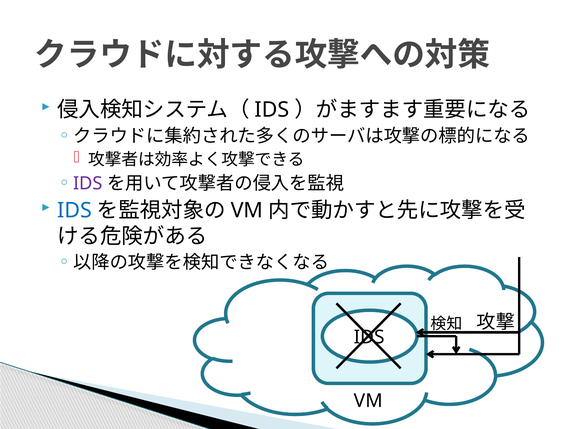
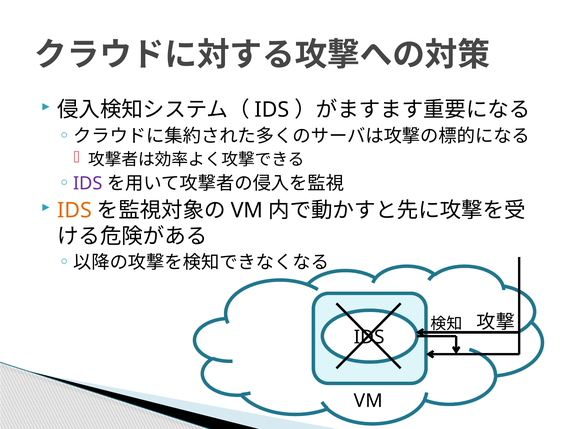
IDS at (74, 211) colour: blue -> orange
